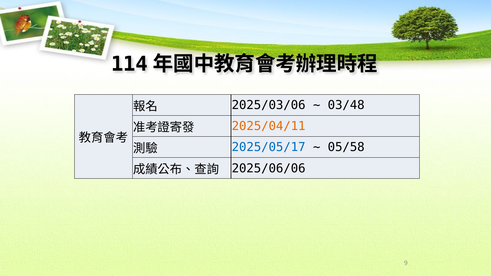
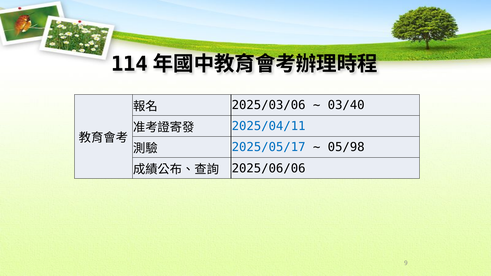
03/48: 03/48 -> 03/40
2025/04/11 colour: orange -> blue
05/58: 05/58 -> 05/98
